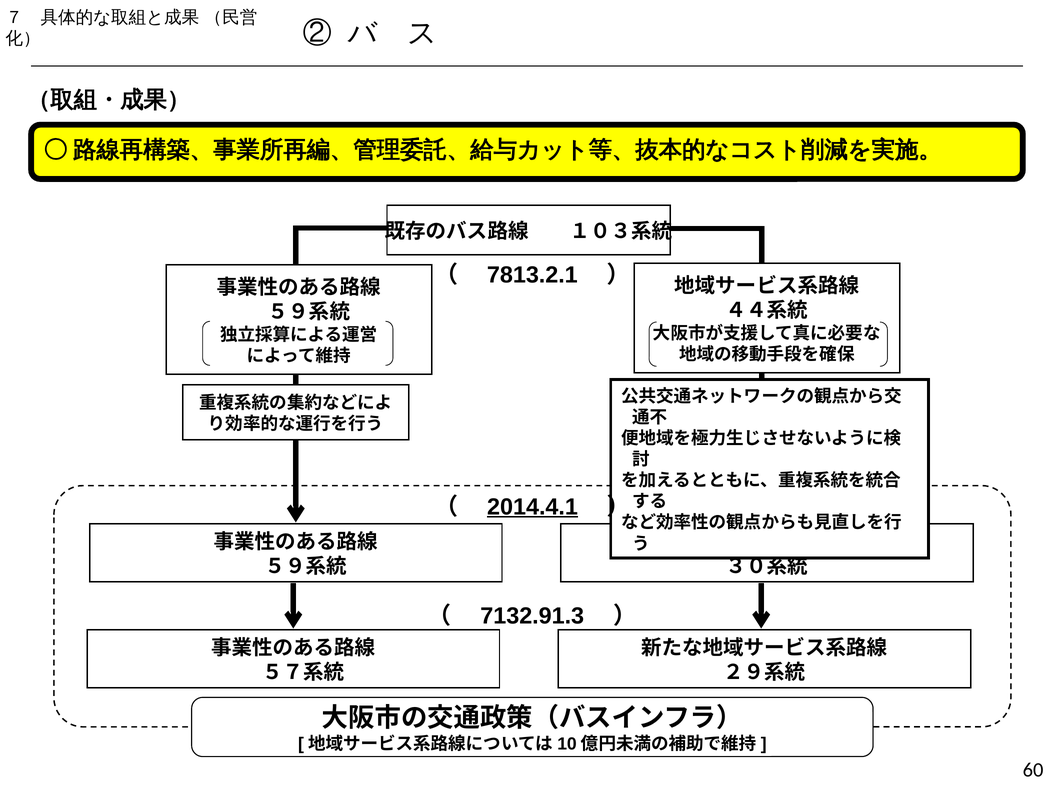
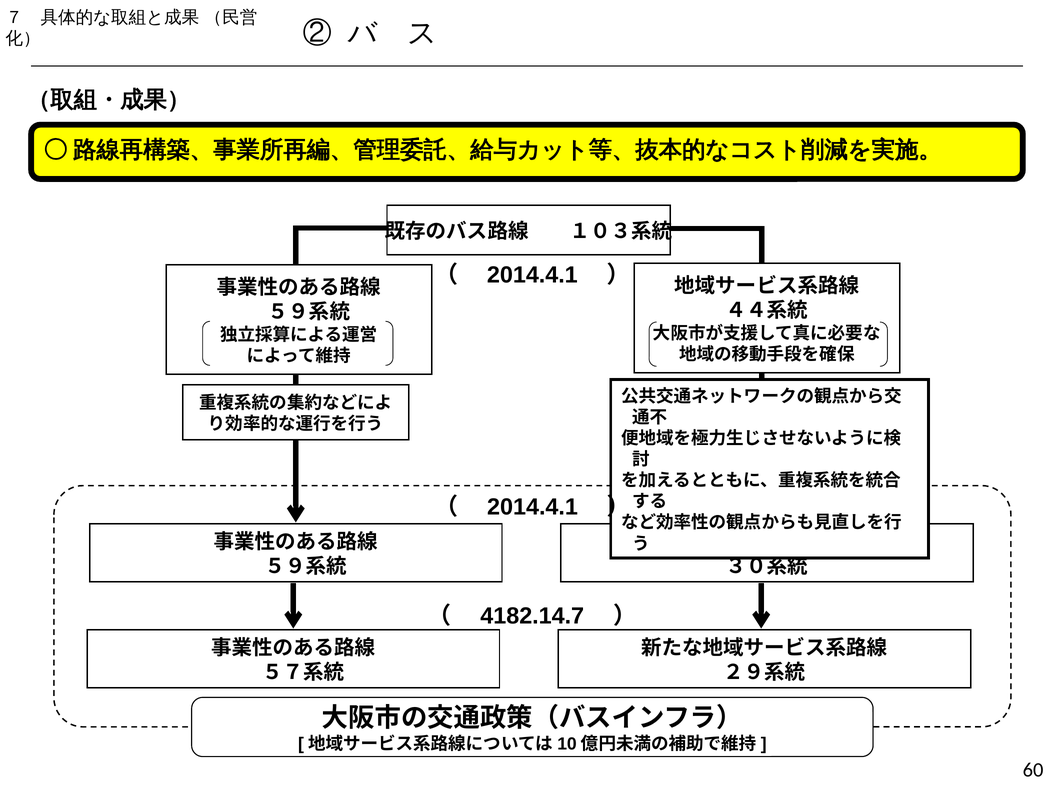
7813.2.1 at (532, 275): 7813.2.1 -> 2014.4.1
2014.4.1 at (533, 507) underline: present -> none
7132.91.3: 7132.91.3 -> 4182.14.7
